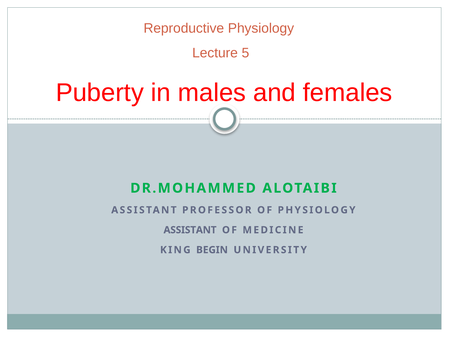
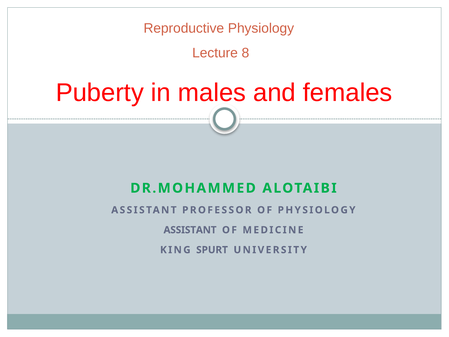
5: 5 -> 8
BEGIN: BEGIN -> SPURT
